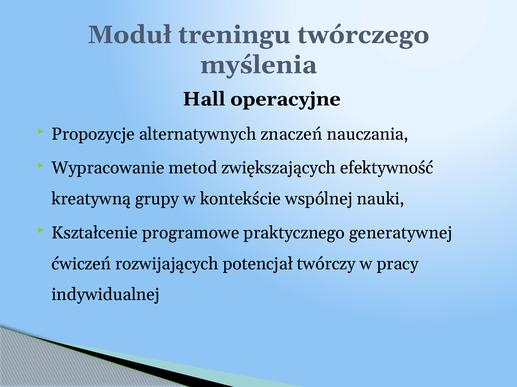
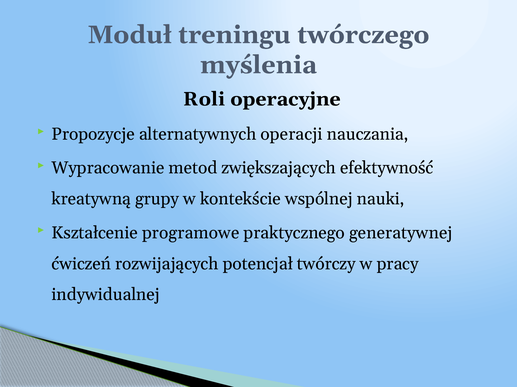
Hall: Hall -> Roli
znaczeń: znaczeń -> operacji
